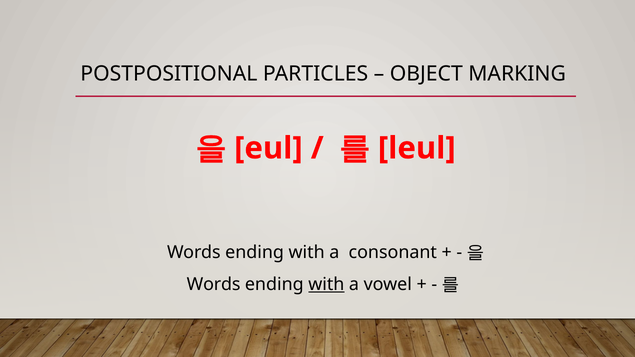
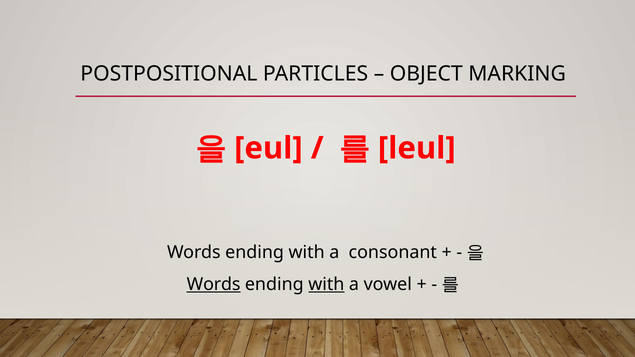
Words at (214, 285) underline: none -> present
